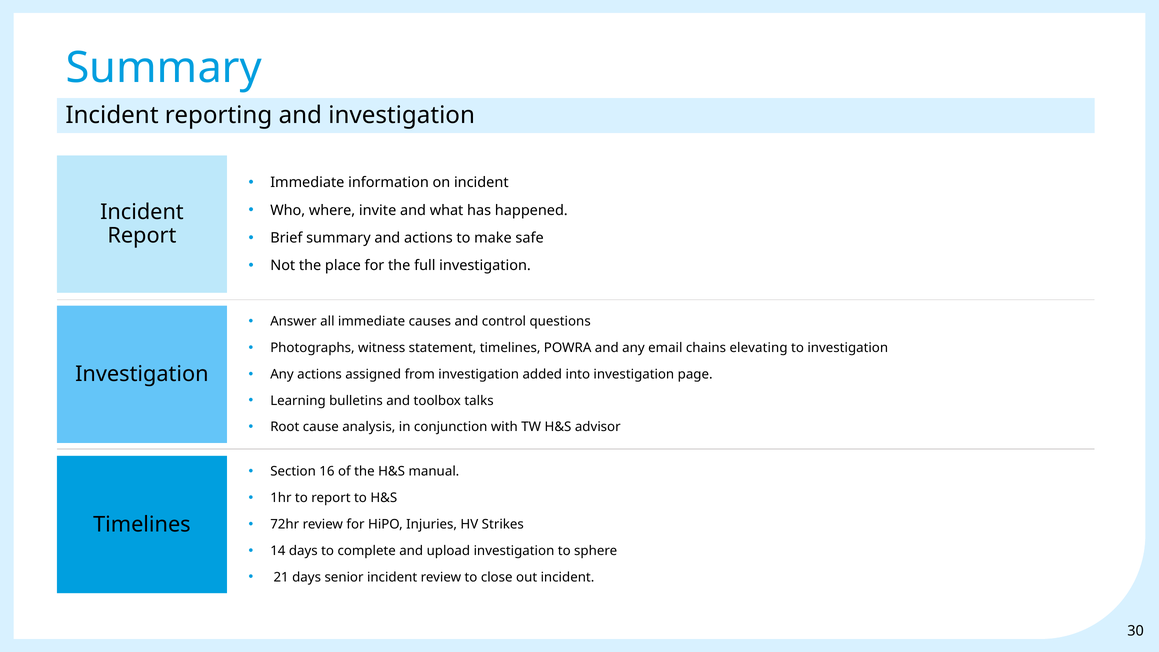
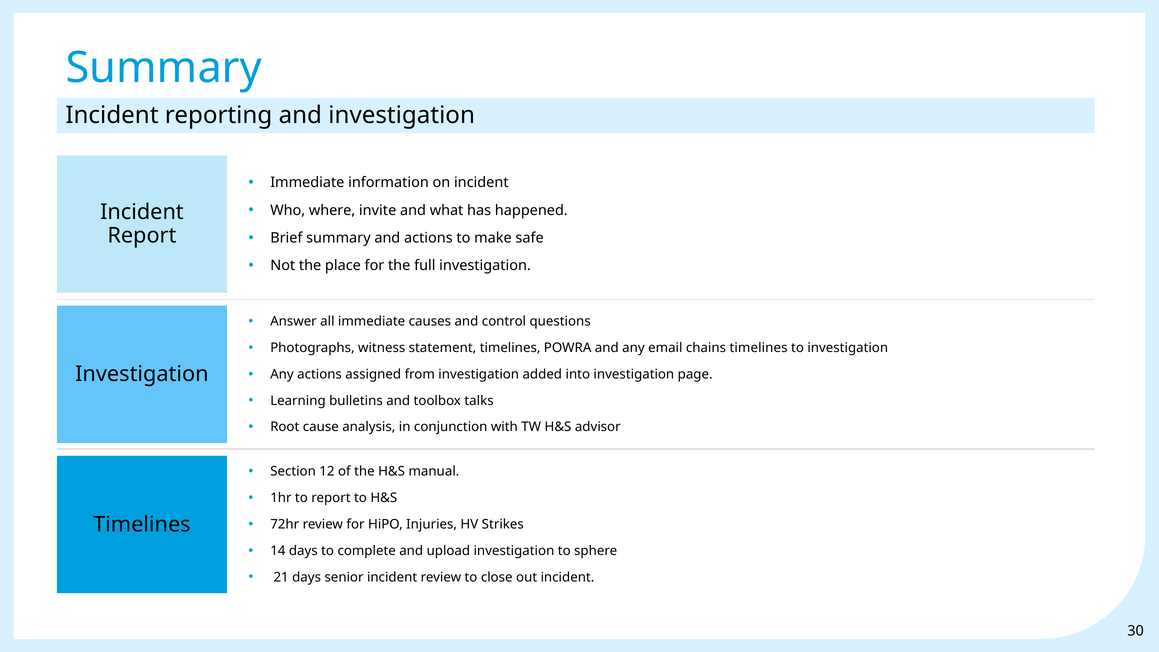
chains elevating: elevating -> timelines
16: 16 -> 12
